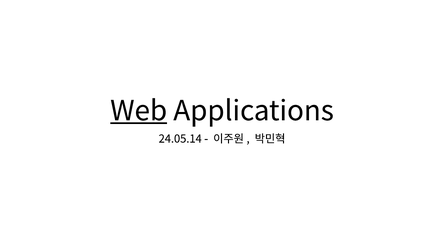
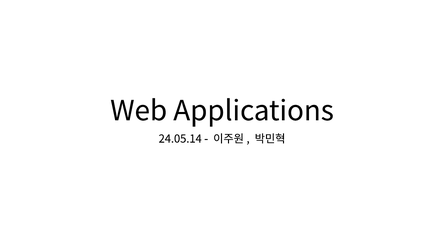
Web underline: present -> none
